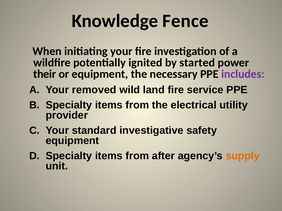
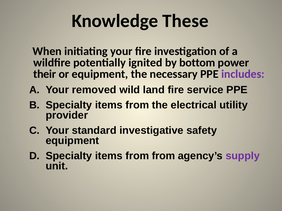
Fence: Fence -> These
started: started -> bottom
from after: after -> from
supply colour: orange -> purple
